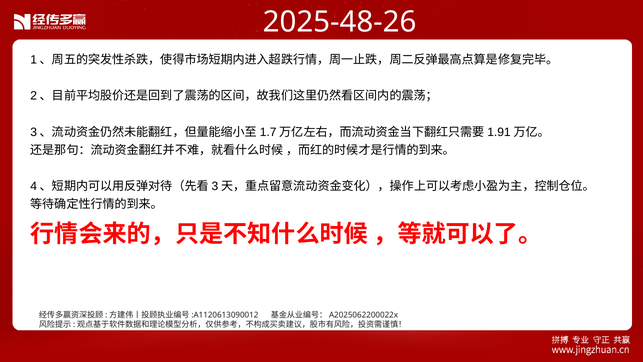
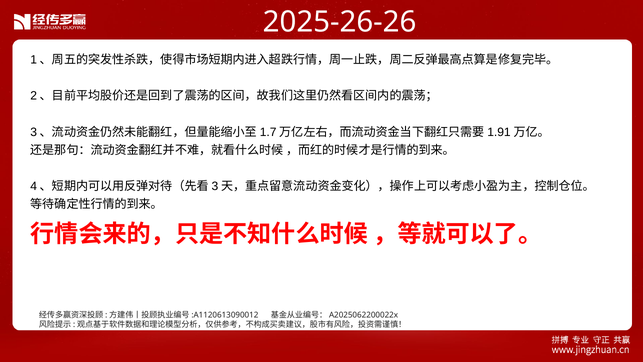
2025-48-26: 2025-48-26 -> 2025-26-26
